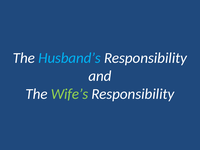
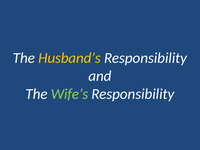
Husband’s colour: light blue -> yellow
